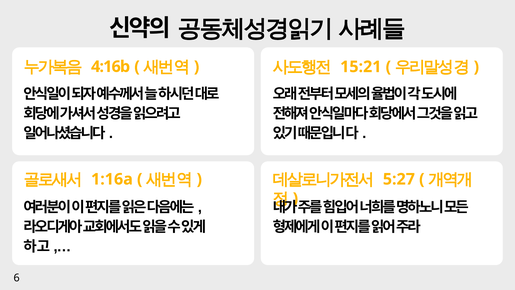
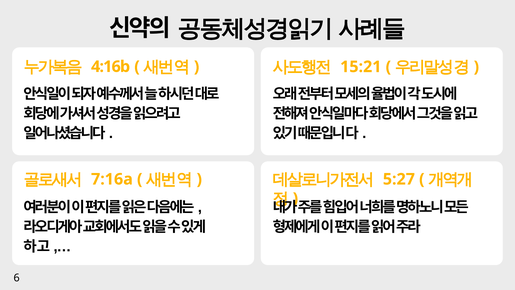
1:16a: 1:16a -> 7:16a
